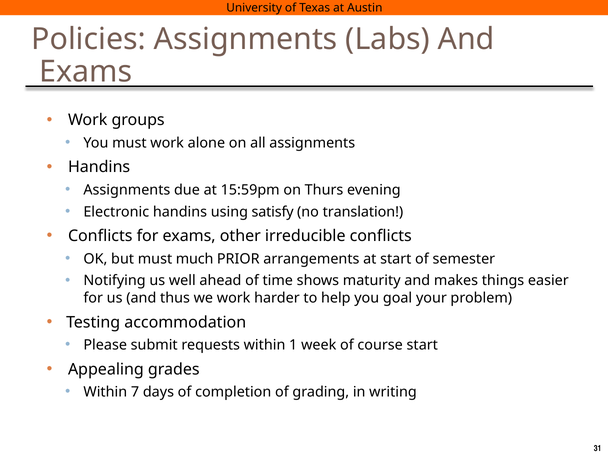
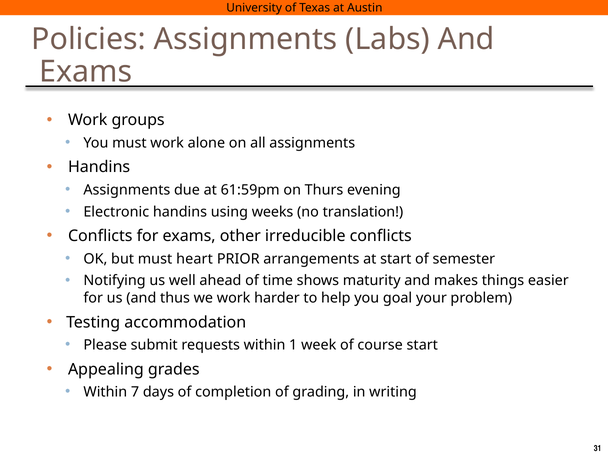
15:59pm: 15:59pm -> 61:59pm
satisfy: satisfy -> weeks
much: much -> heart
